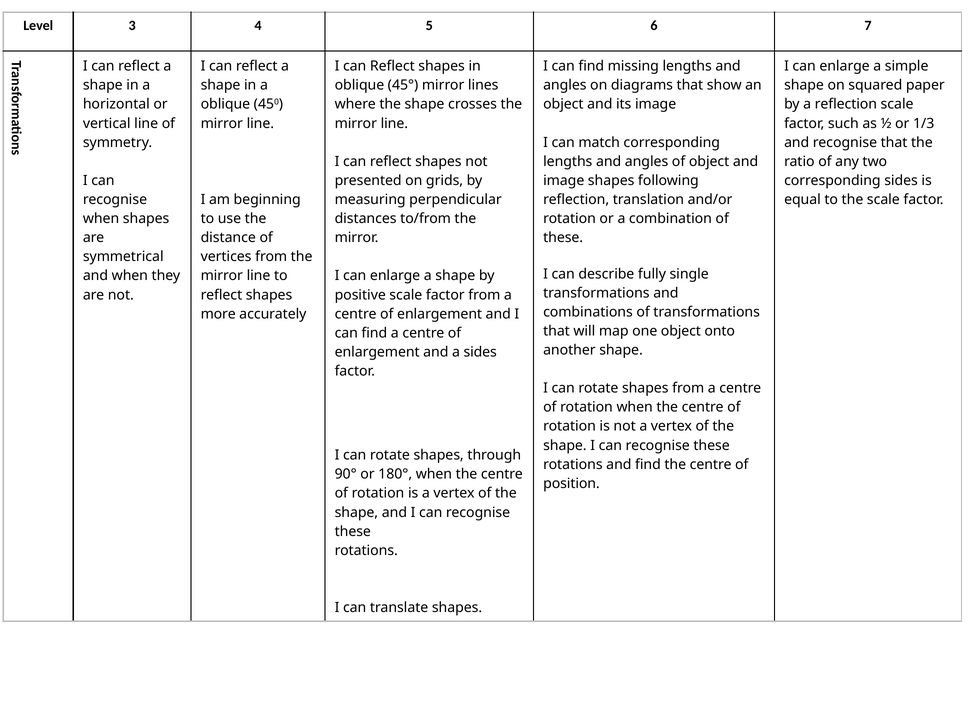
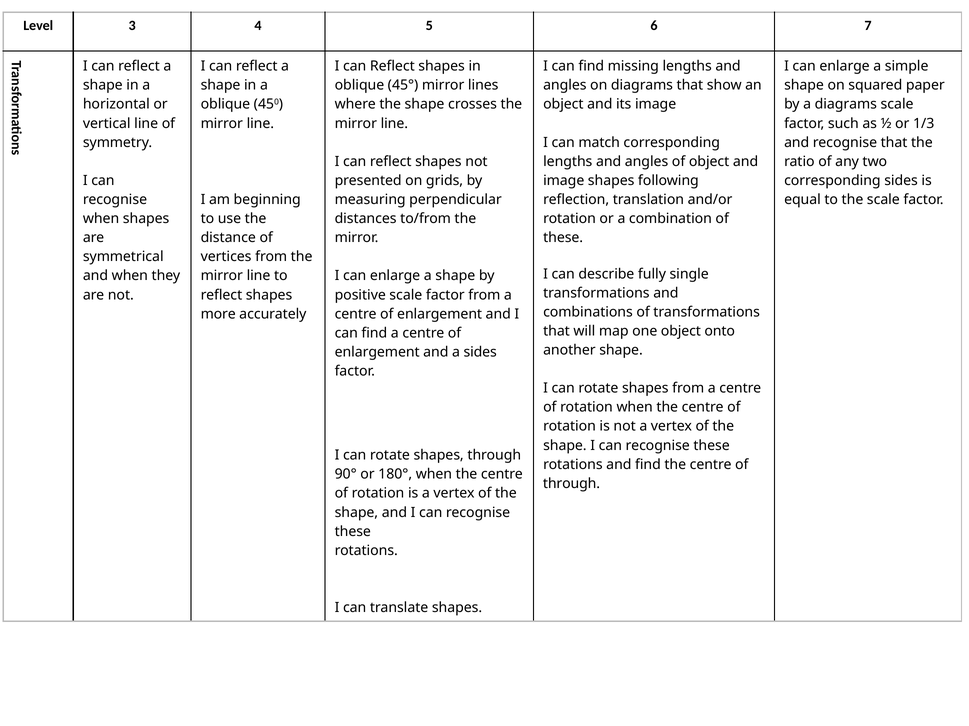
a reflection: reflection -> diagrams
position at (571, 484): position -> through
